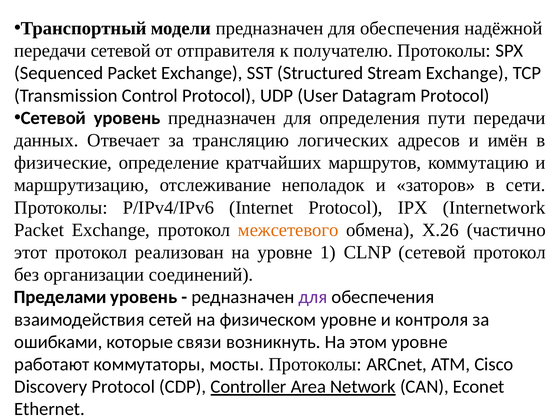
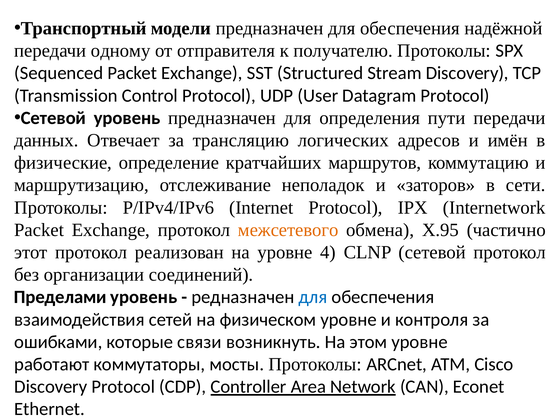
передачи сетевой: сетевой -> одному
Stream Exchange: Exchange -> Discovery
X.26: X.26 -> X.95
1: 1 -> 4
для at (313, 297) colour: purple -> blue
